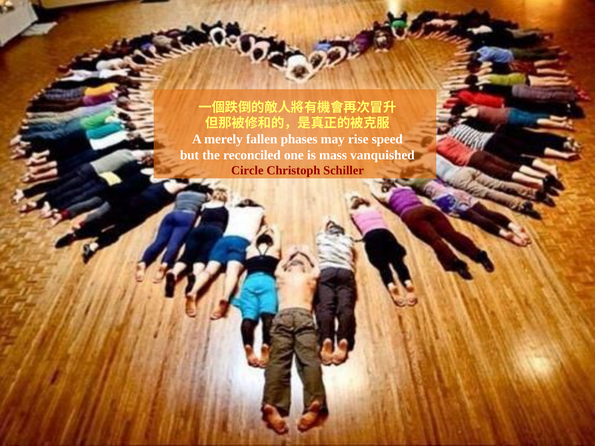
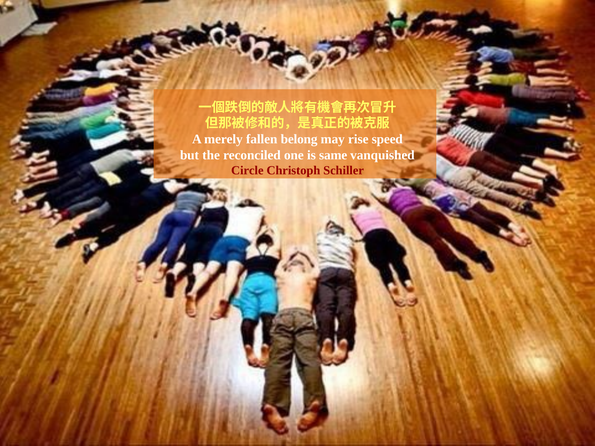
phases: phases -> belong
mass: mass -> same
